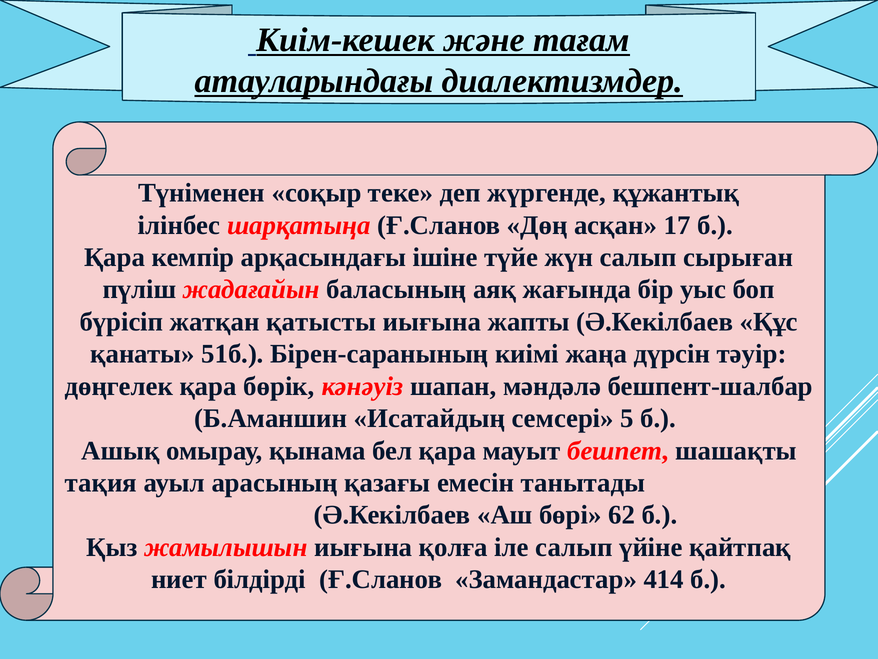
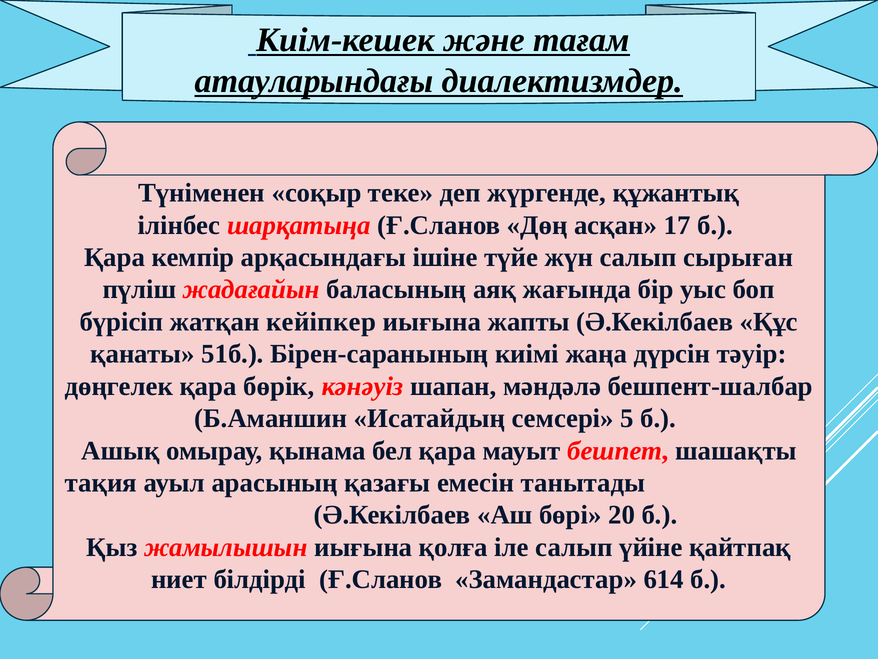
қатысты: қатысты -> кейіпкер
62: 62 -> 20
414: 414 -> 614
